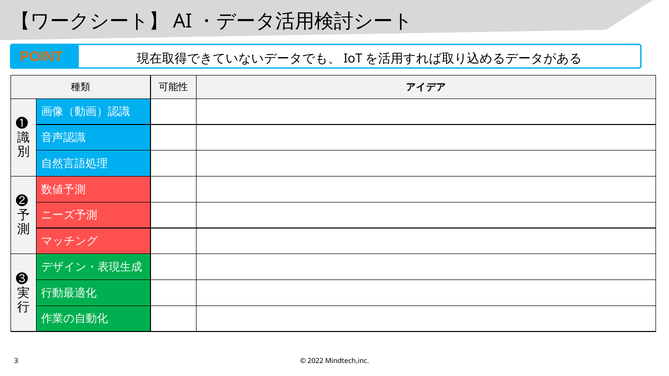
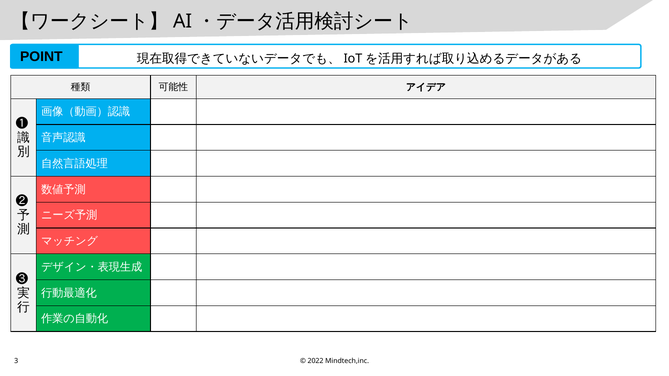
POINT colour: orange -> black
